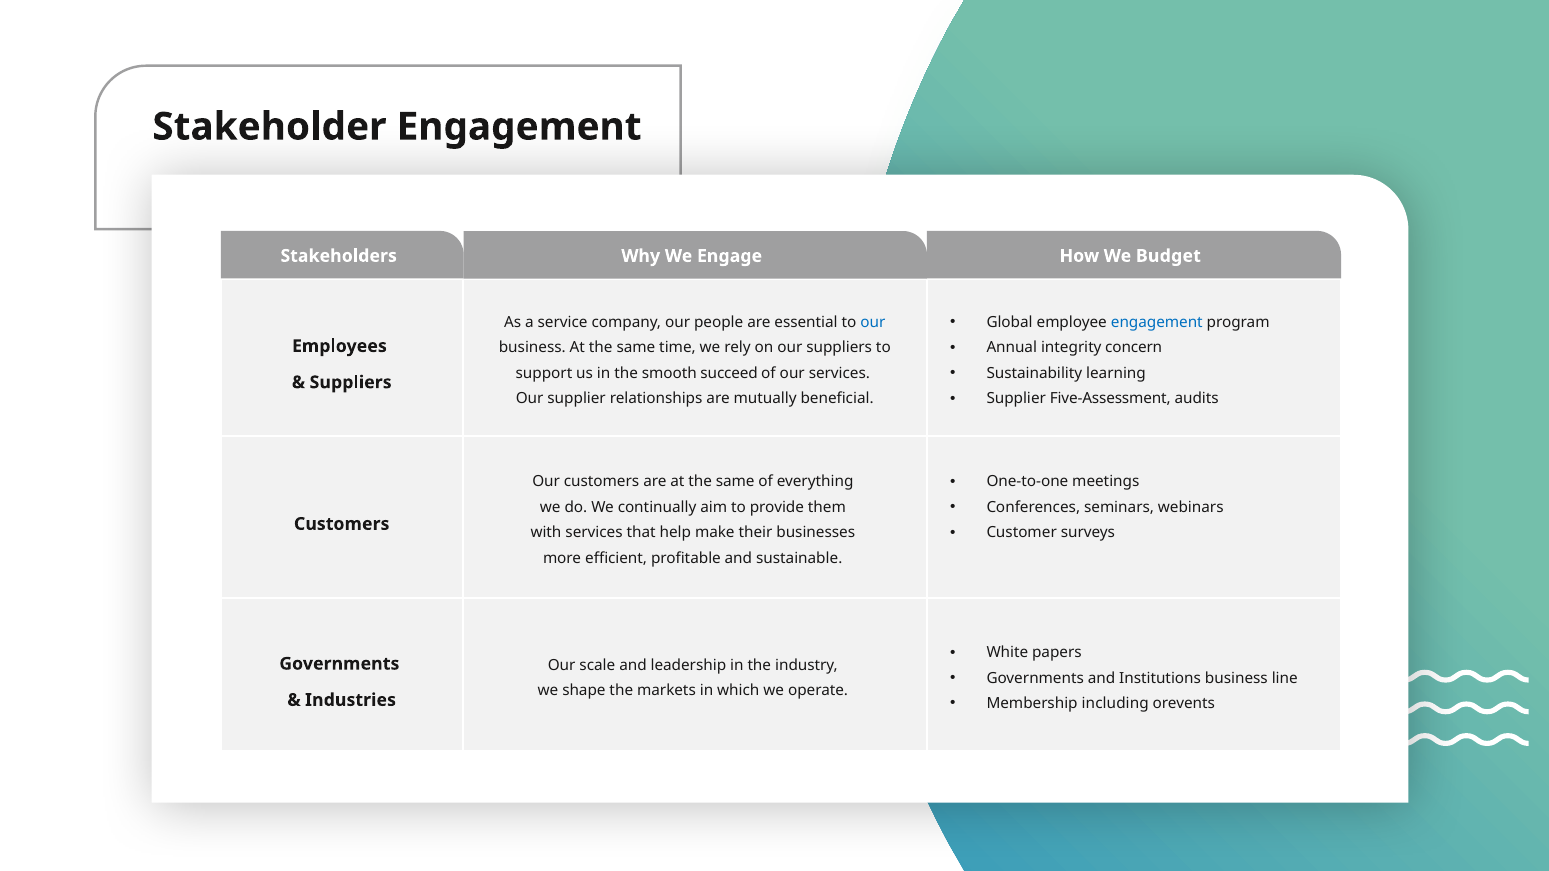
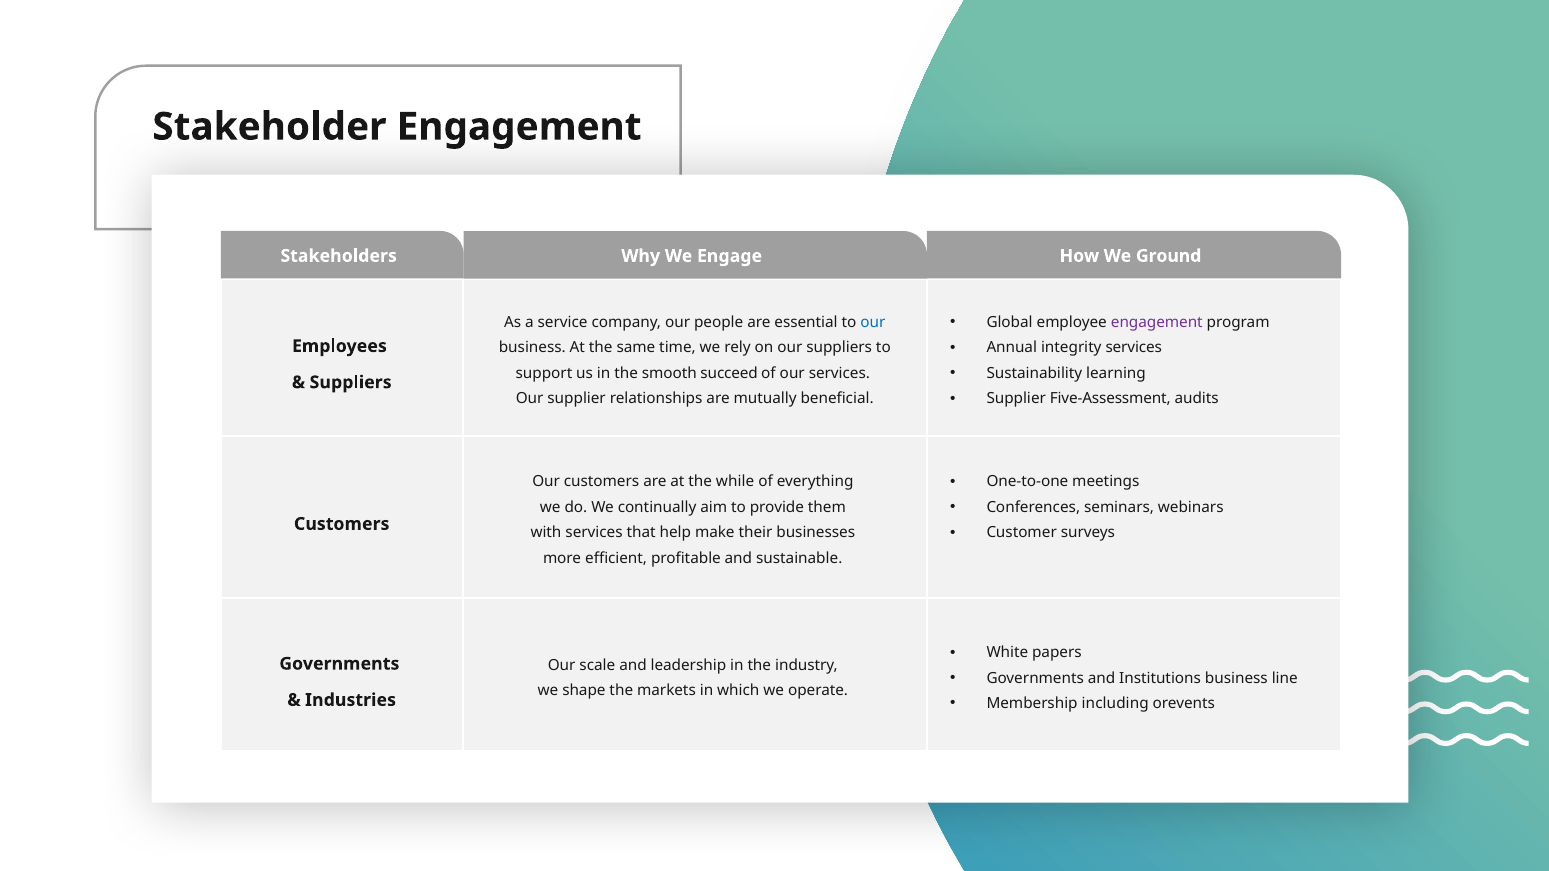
Budget: Budget -> Ground
engagement at (1157, 322) colour: blue -> purple
integrity concern: concern -> services
are at the same: same -> while
